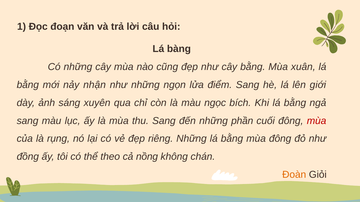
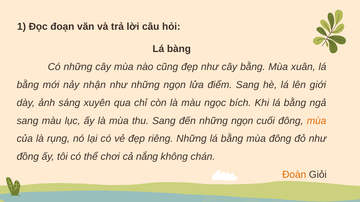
đến những phần: phần -> ngọn
mùa at (317, 121) colour: red -> orange
theo: theo -> chơi
nồng: nồng -> nắng
